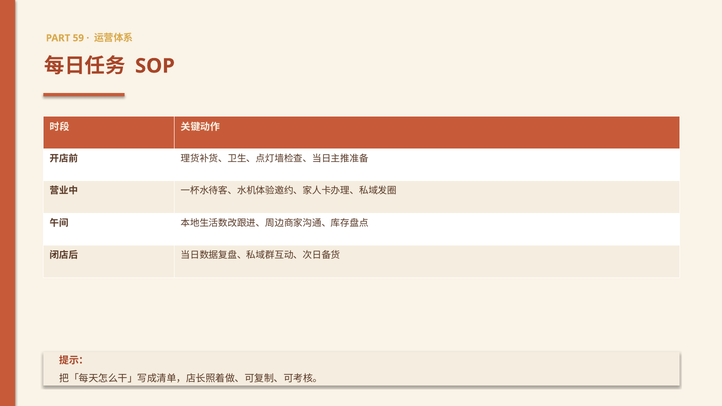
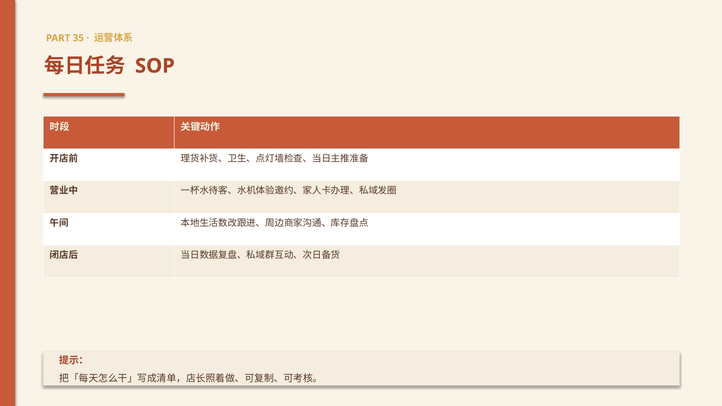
59: 59 -> 35
